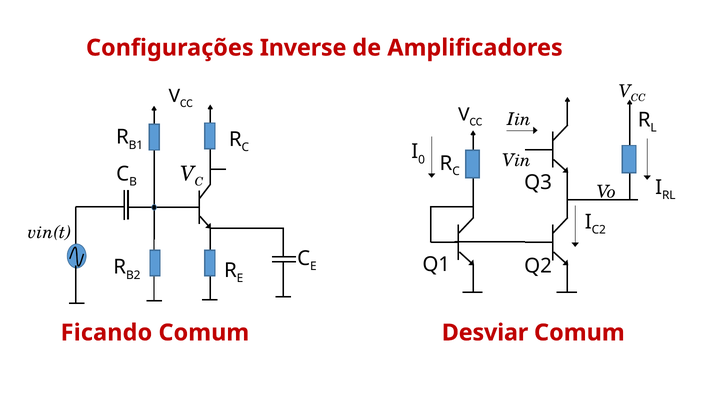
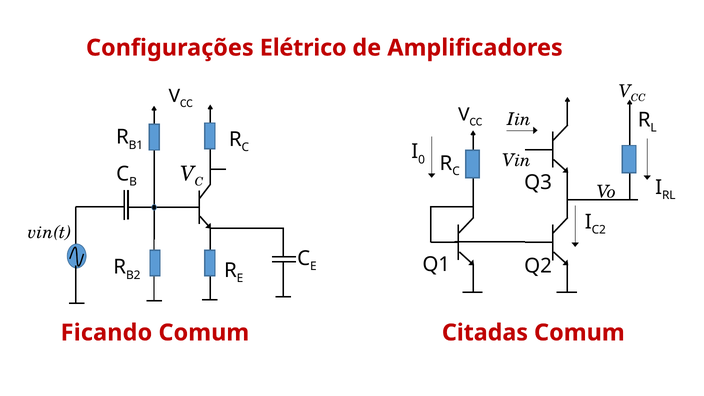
Inverse: Inverse -> Elétrico
Desviar: Desviar -> Citadas
